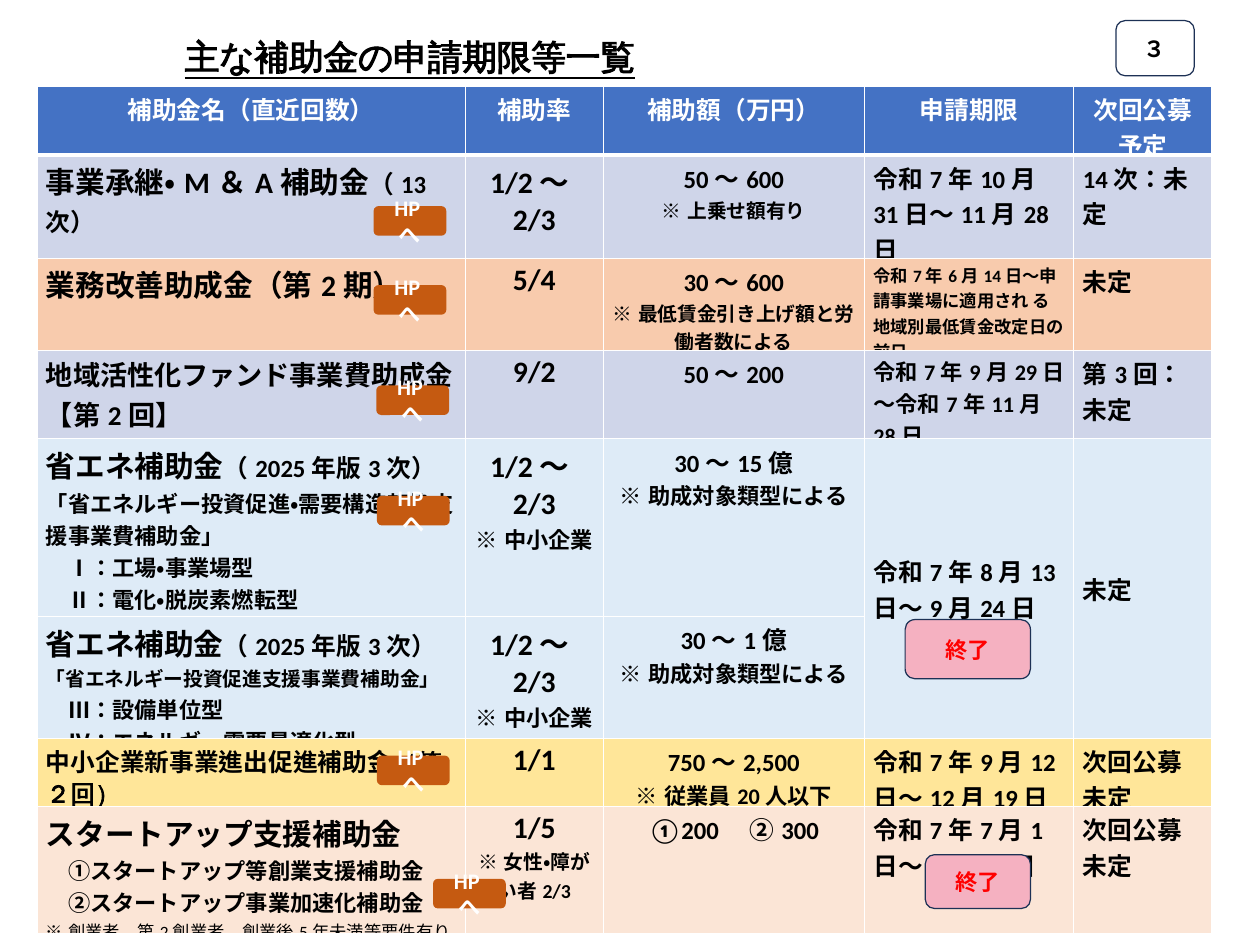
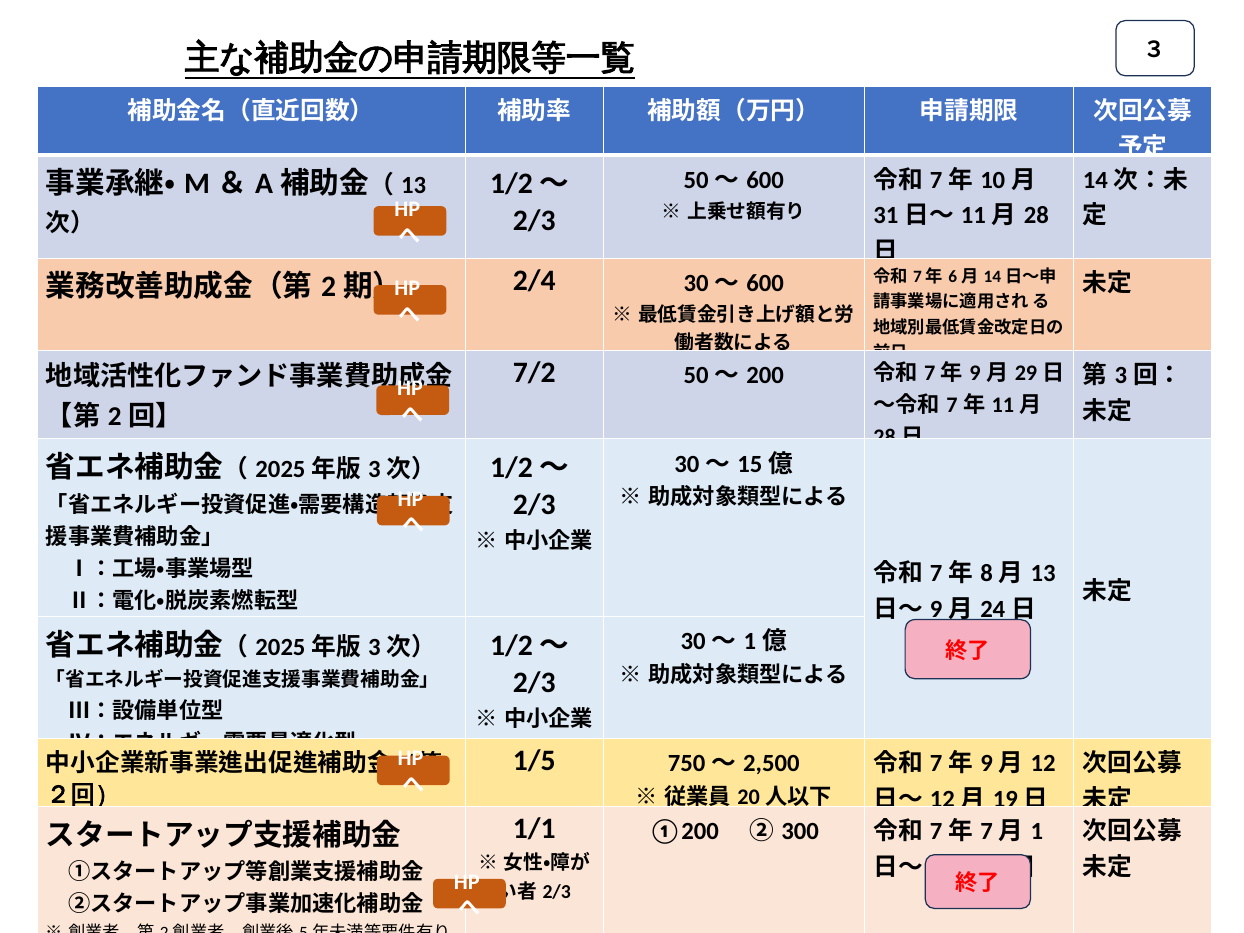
5/4: 5/4 -> 2/4
9/2: 9/2 -> 7/2
1/1: 1/1 -> 1/5
1/5: 1/5 -> 1/1
